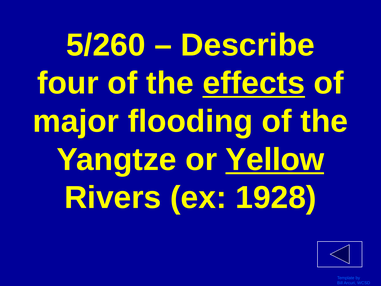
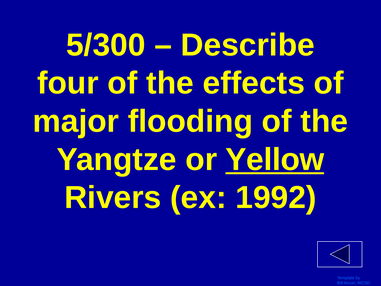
5/260: 5/260 -> 5/300
effects underline: present -> none
1928: 1928 -> 1992
